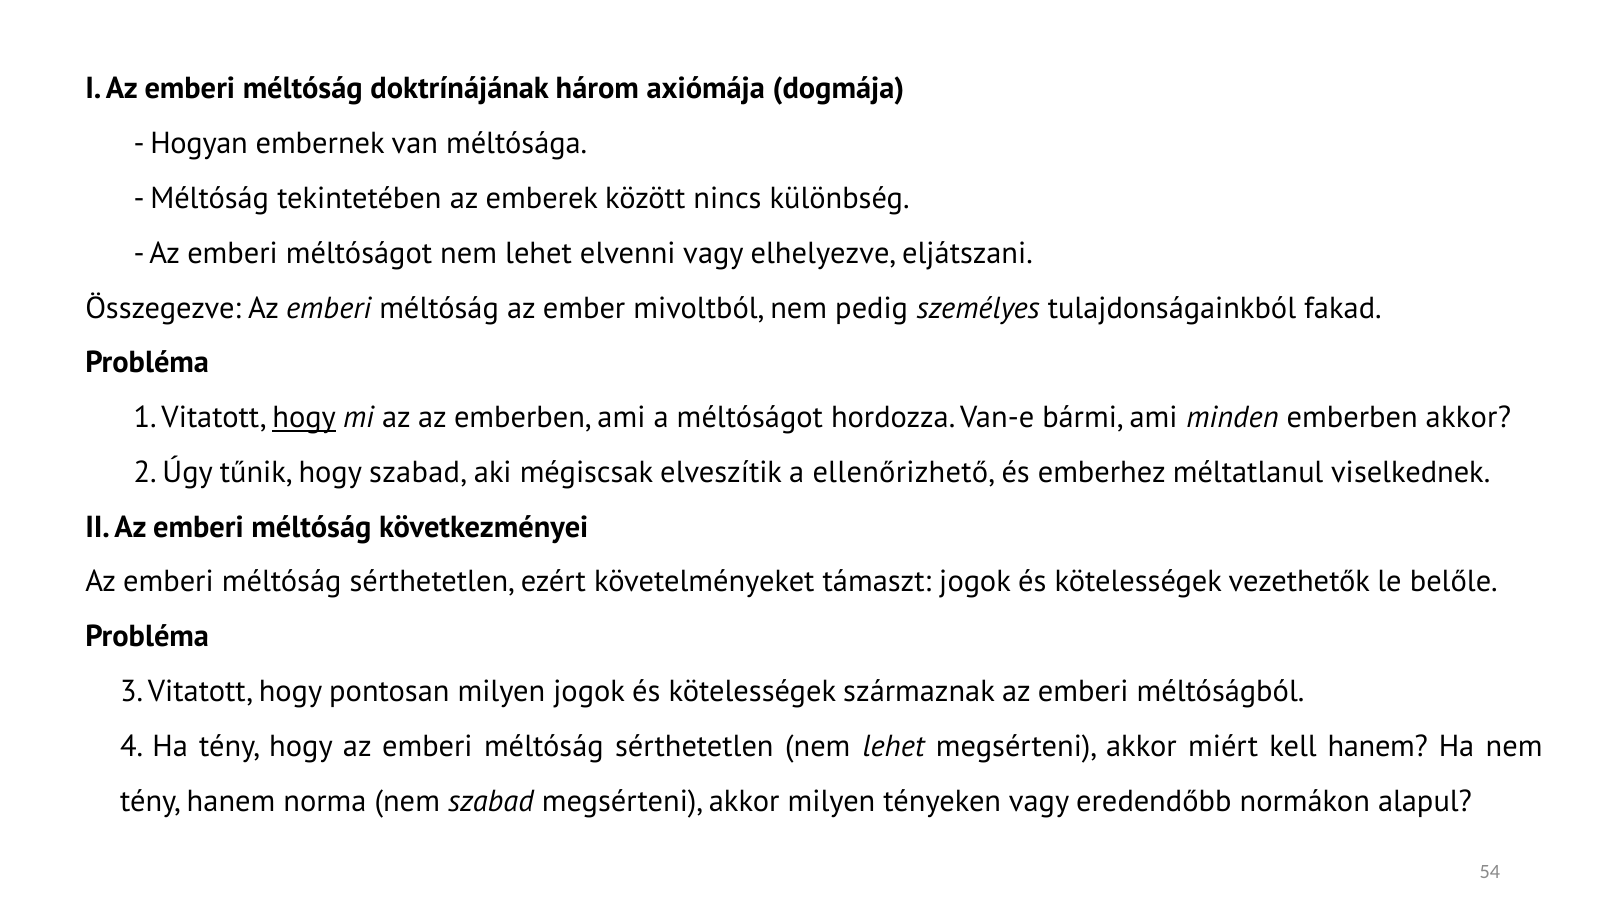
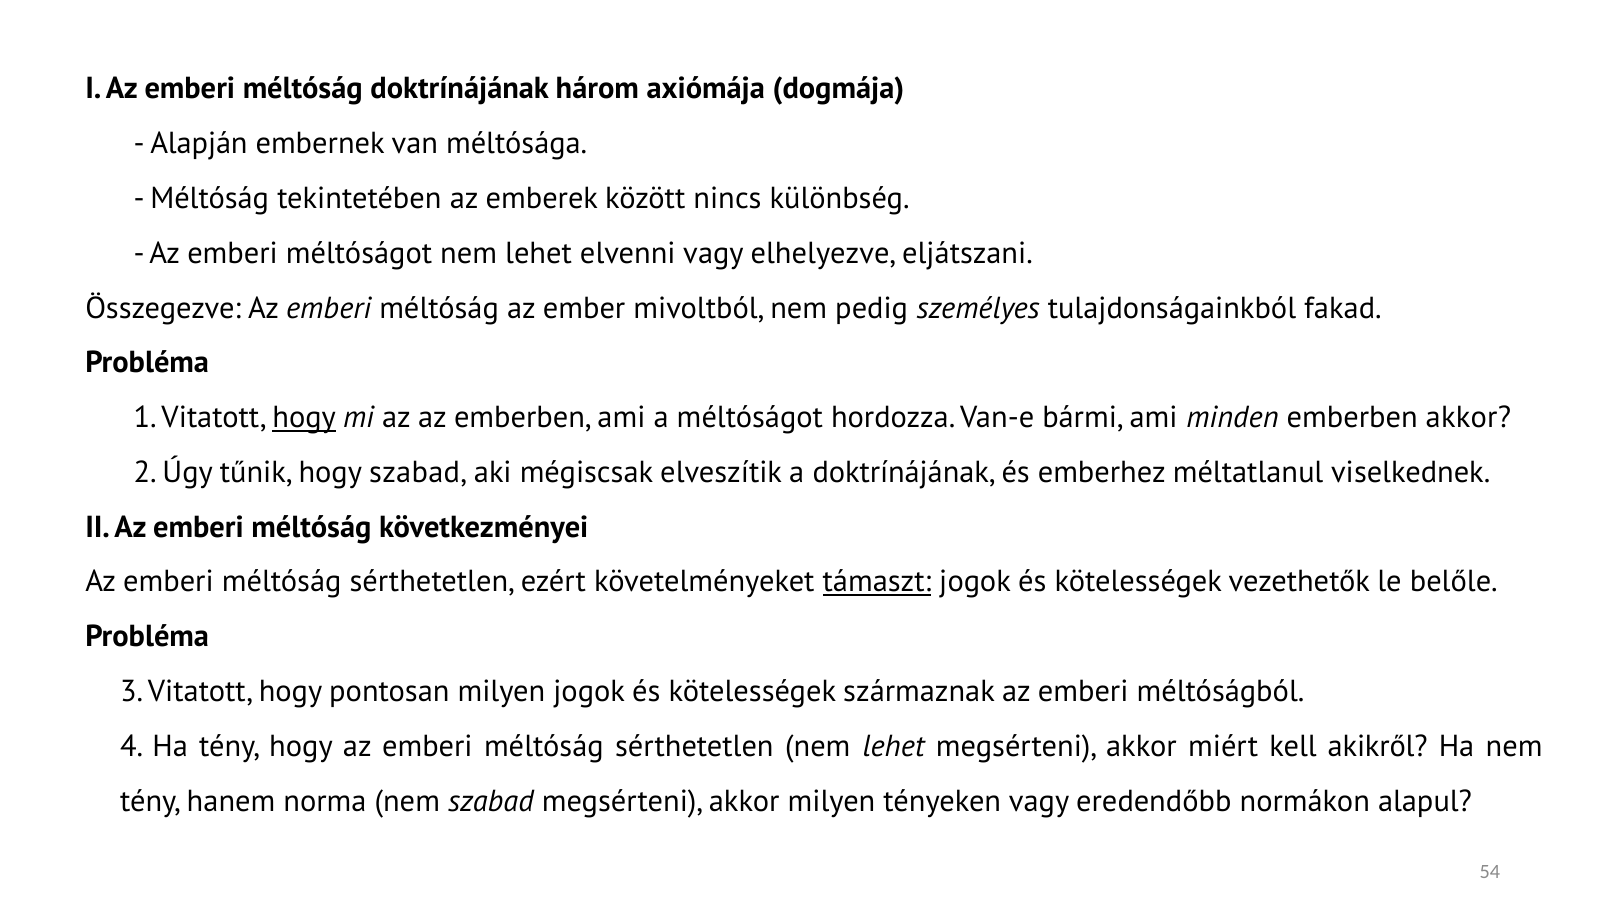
Hogyan: Hogyan -> Alapján
a ellenőrizhető: ellenőrizhető -> doktrínájának
támaszt underline: none -> present
kell hanem: hanem -> akikről
